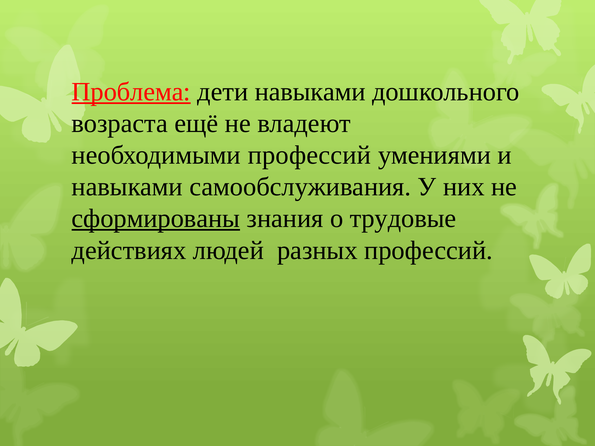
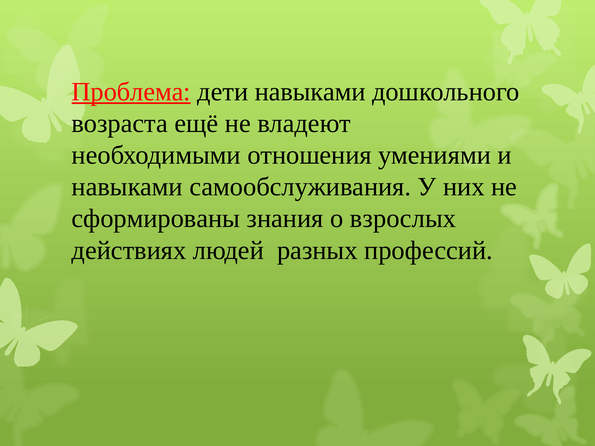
необходимыми профессий: профессий -> отношения
сформированы underline: present -> none
трудовые: трудовые -> взрослых
